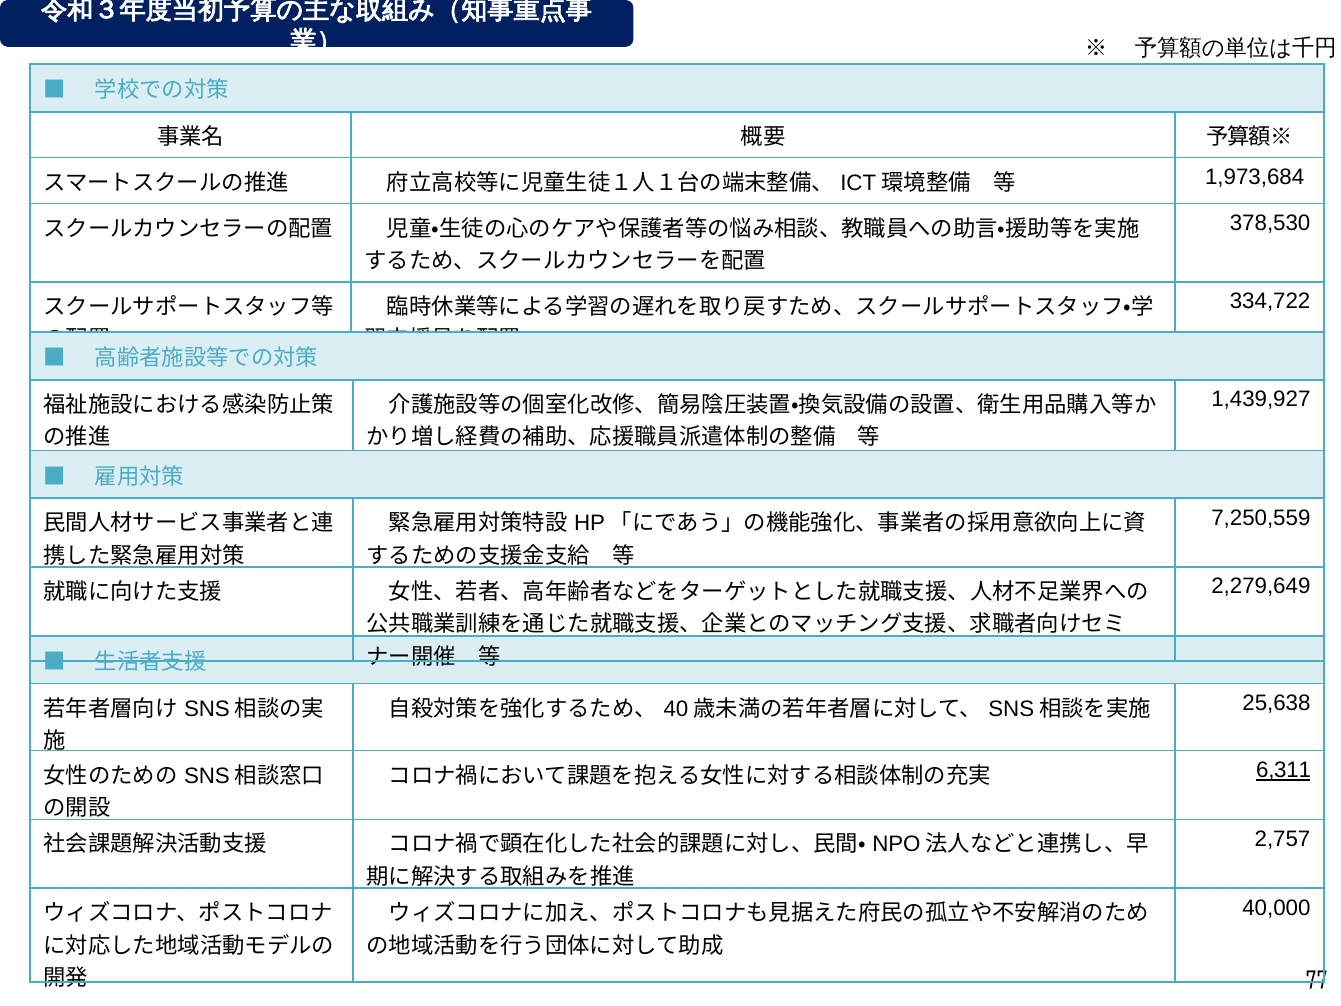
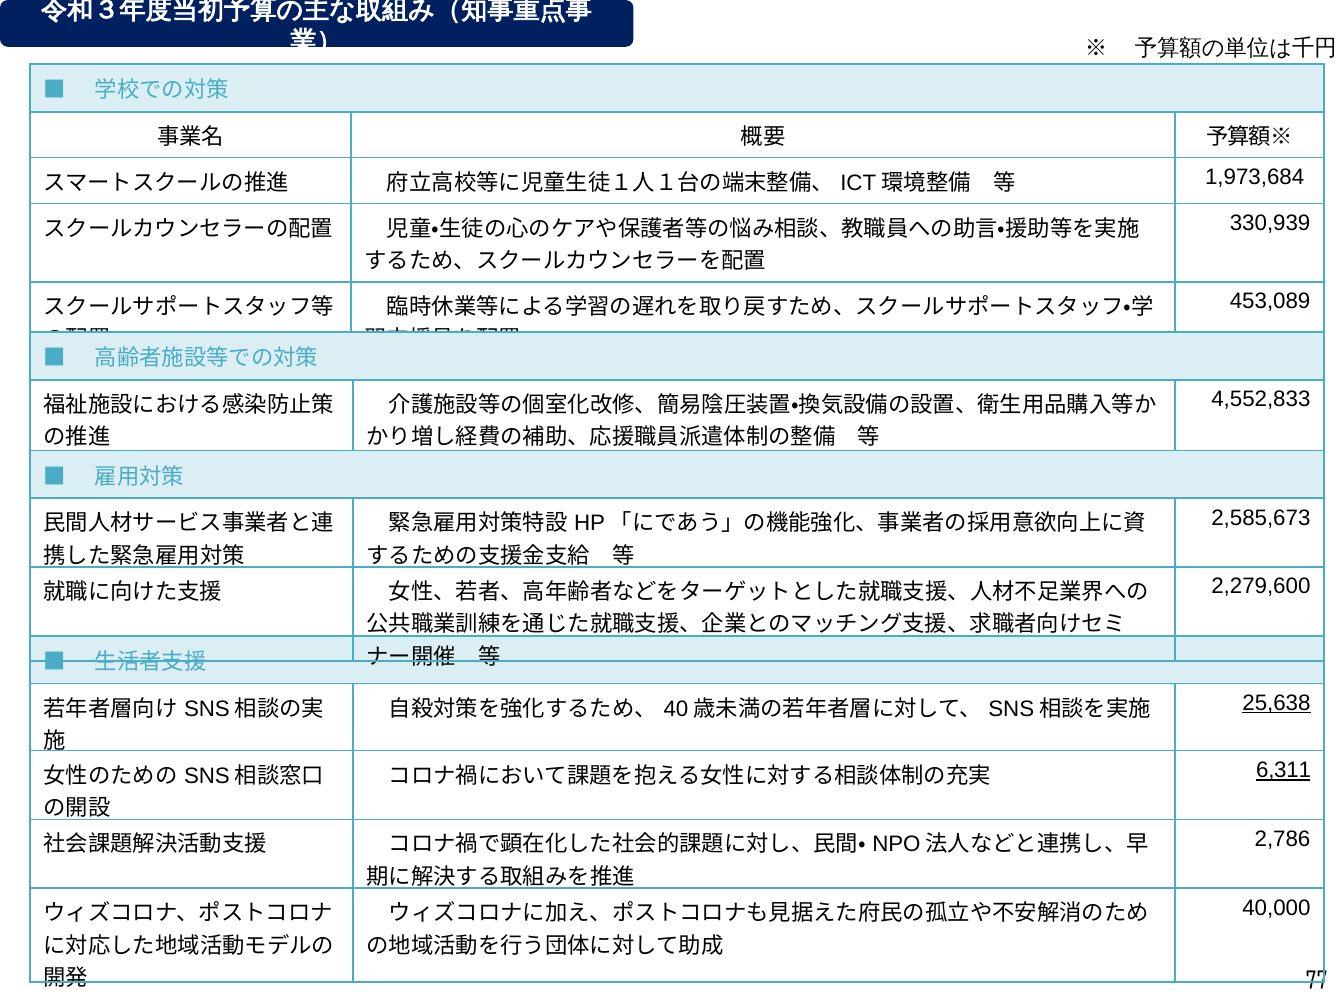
378,530: 378,530 -> 330,939
334,722: 334,722 -> 453,089
1,439,927: 1,439,927 -> 4,552,833
7,250,559: 7,250,559 -> 2,585,673
2,279,649: 2,279,649 -> 2,279,600
25,638 underline: none -> present
2,757: 2,757 -> 2,786
